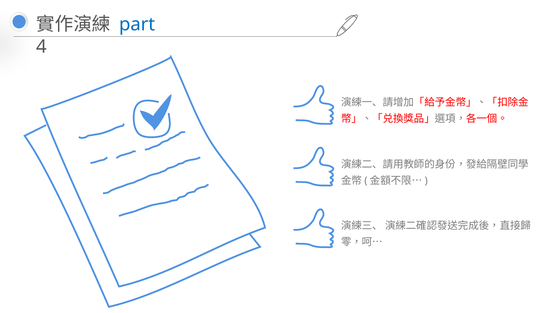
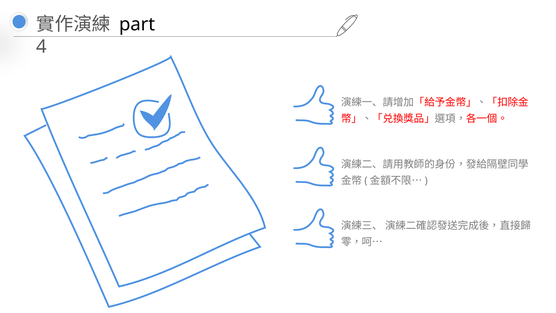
part colour: blue -> black
